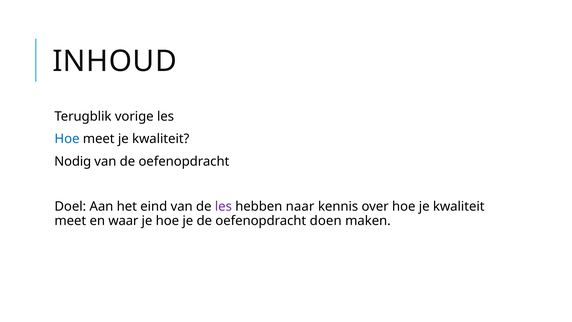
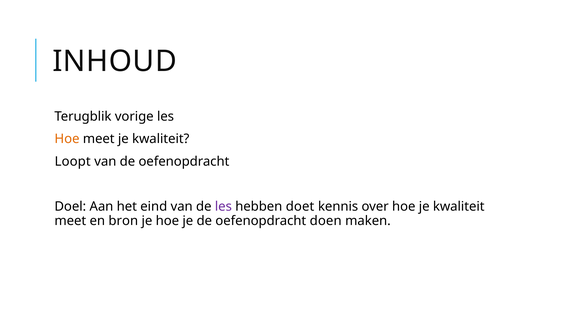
Hoe at (67, 139) colour: blue -> orange
Nodig: Nodig -> Loopt
naar: naar -> doet
waar: waar -> bron
